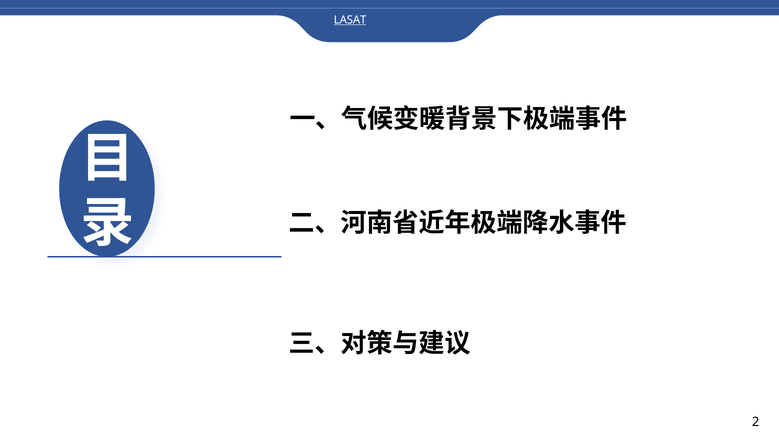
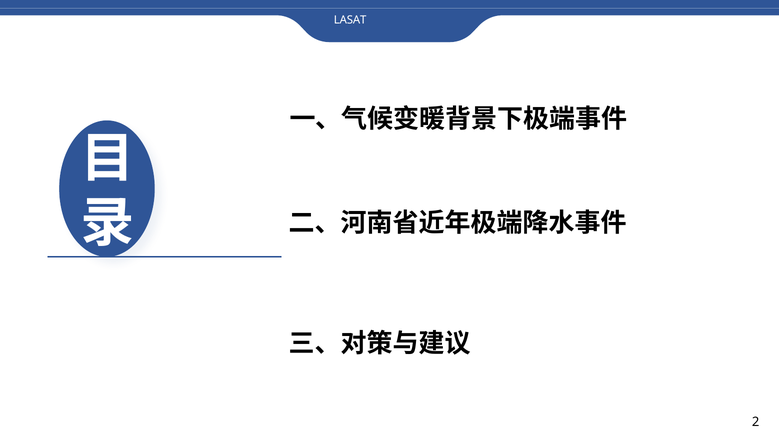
LASAT underline: present -> none
